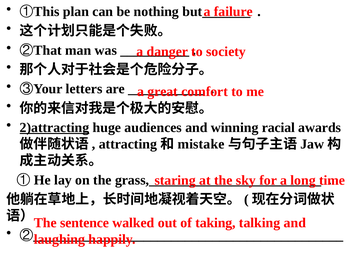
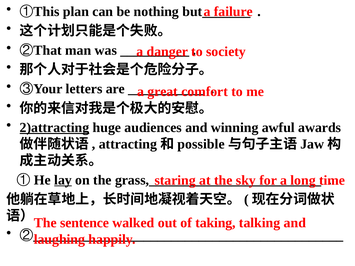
racial: racial -> awful
mistake: mistake -> possible
lay underline: none -> present
